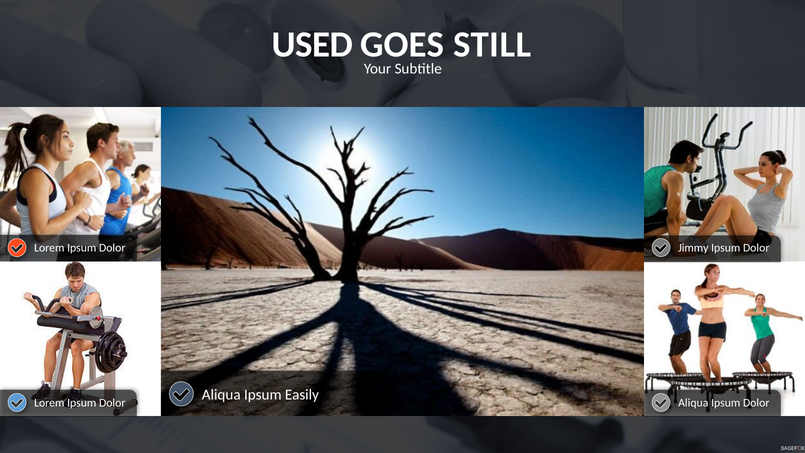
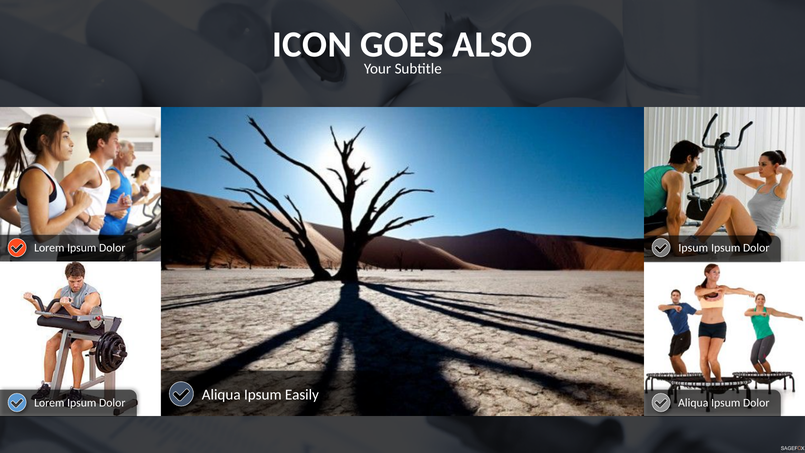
USED: USED -> ICON
STILL: STILL -> ALSO
Jimmy at (693, 248): Jimmy -> Ipsum
